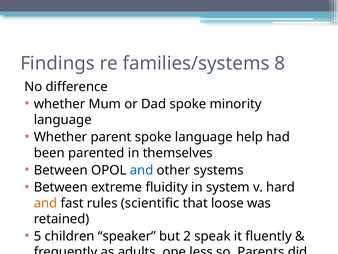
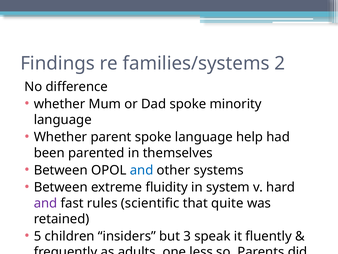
8: 8 -> 2
and at (46, 203) colour: orange -> purple
loose: loose -> quite
speaker: speaker -> insiders
2: 2 -> 3
